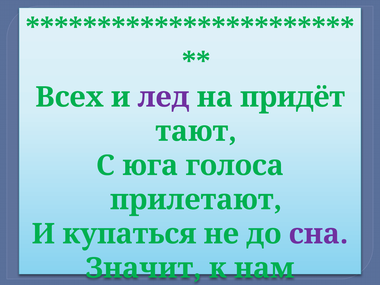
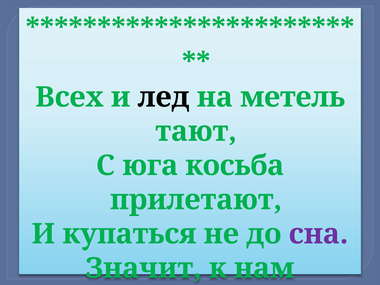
лед colour: purple -> black
придёт: придёт -> метель
голоса: голоса -> косьба
